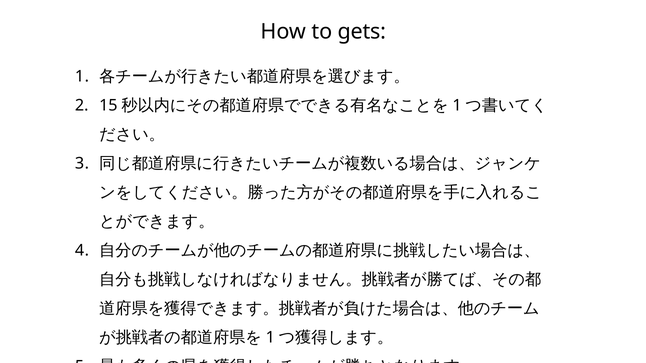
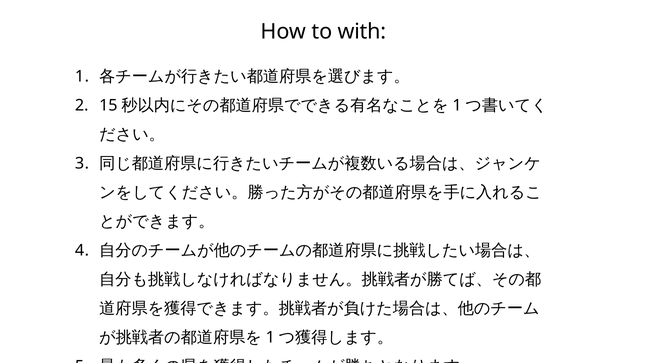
gets: gets -> with
